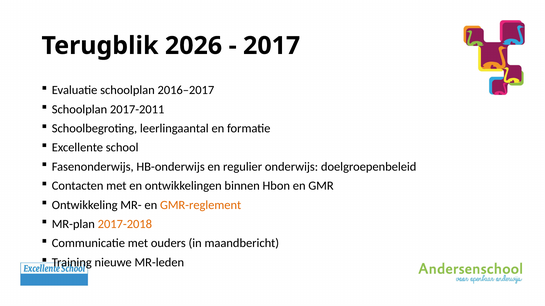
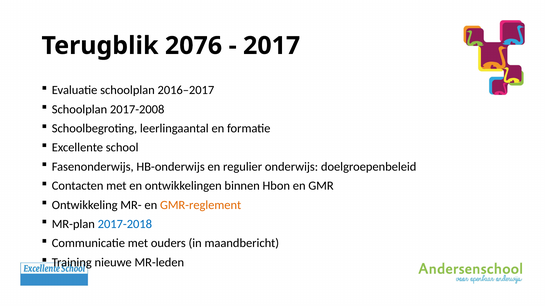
2026: 2026 -> 2076
2017-2011: 2017-2011 -> 2017-2008
2017-2018 colour: orange -> blue
